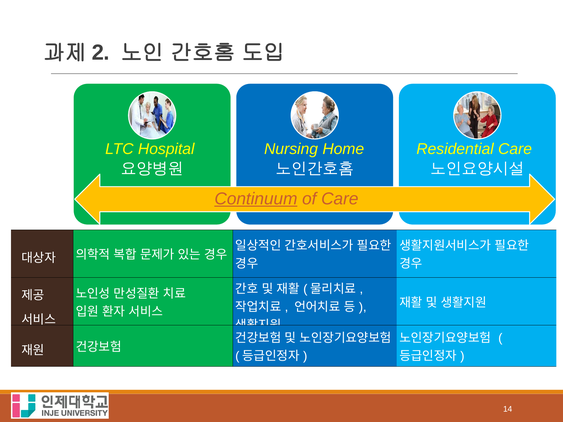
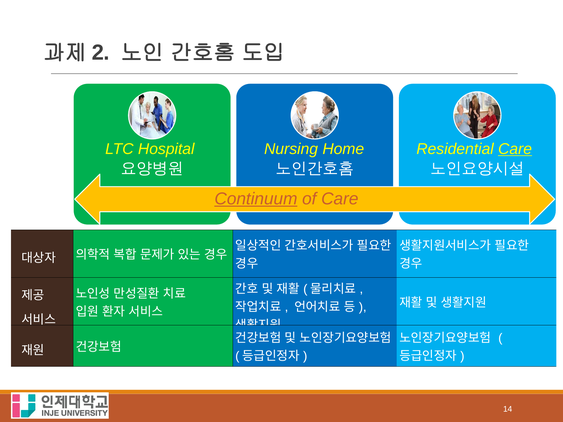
Care at (515, 149) underline: none -> present
